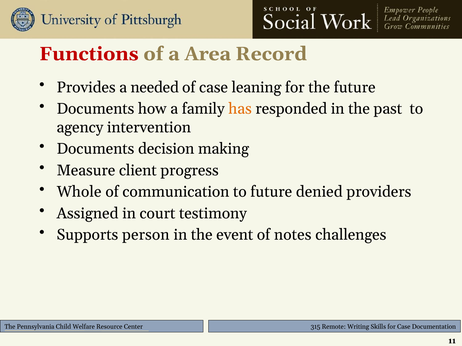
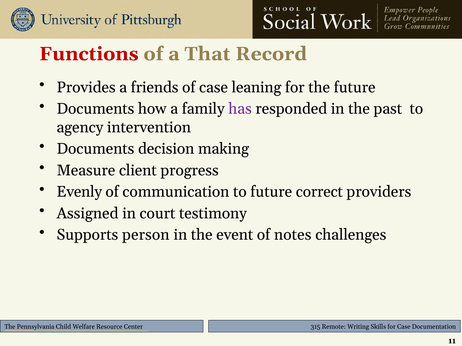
Area: Area -> That
needed: needed -> friends
has colour: orange -> purple
Whole: Whole -> Evenly
denied: denied -> correct
